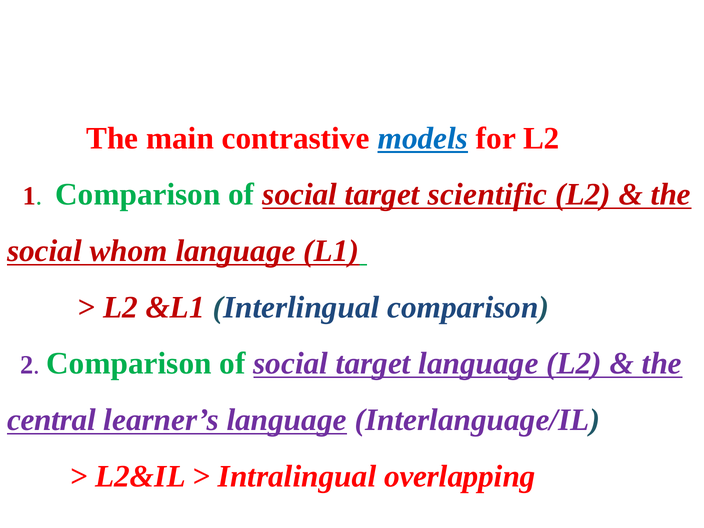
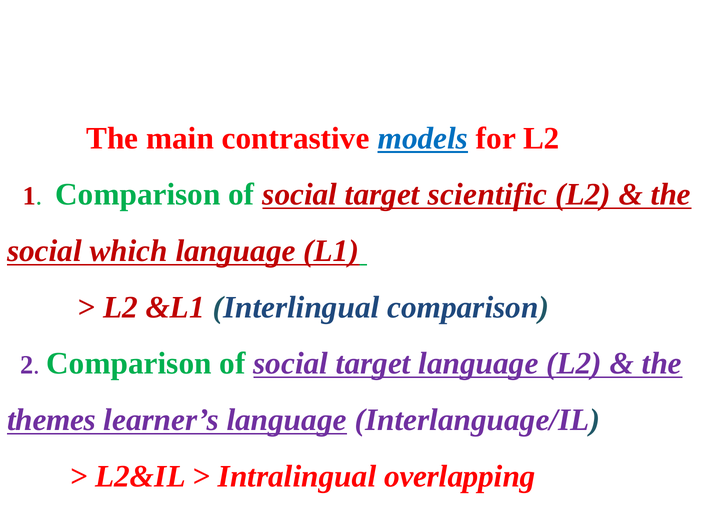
whom: whom -> which
central: central -> themes
